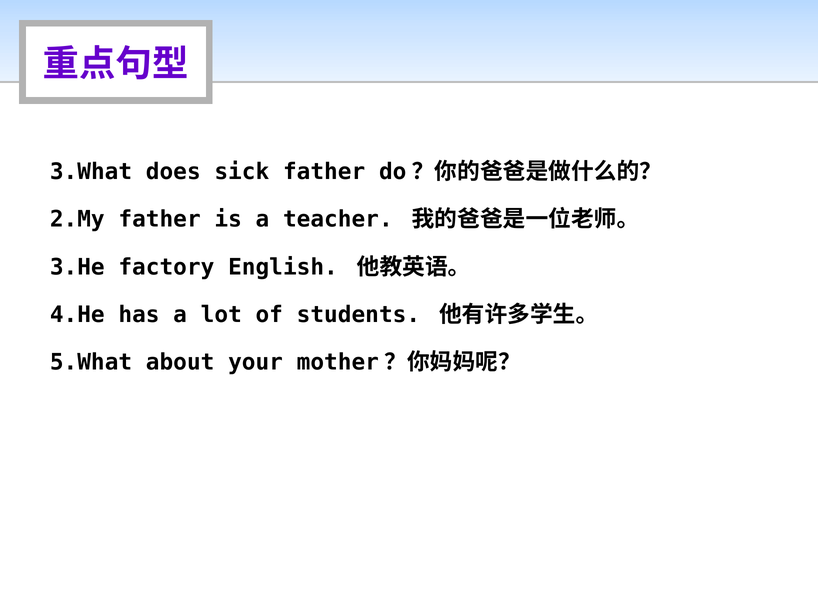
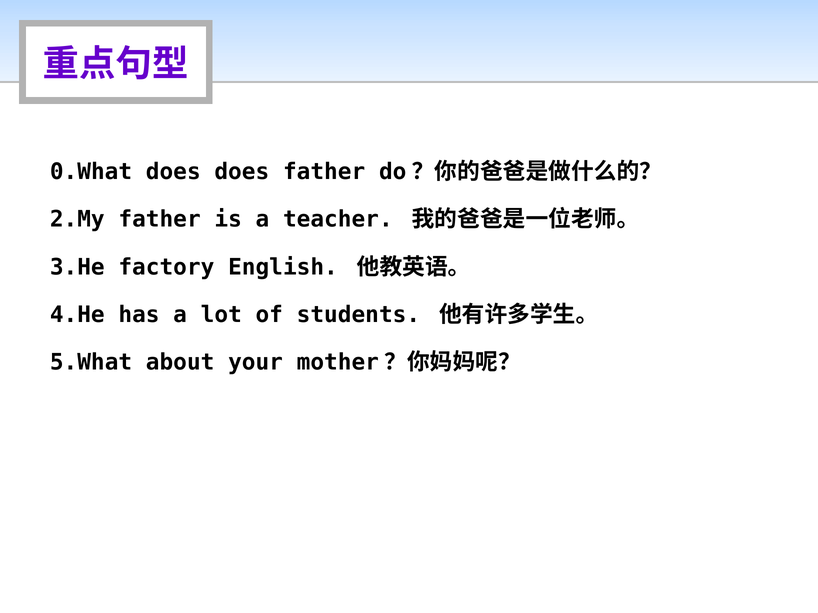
3.What: 3.What -> 0.What
does sick: sick -> does
